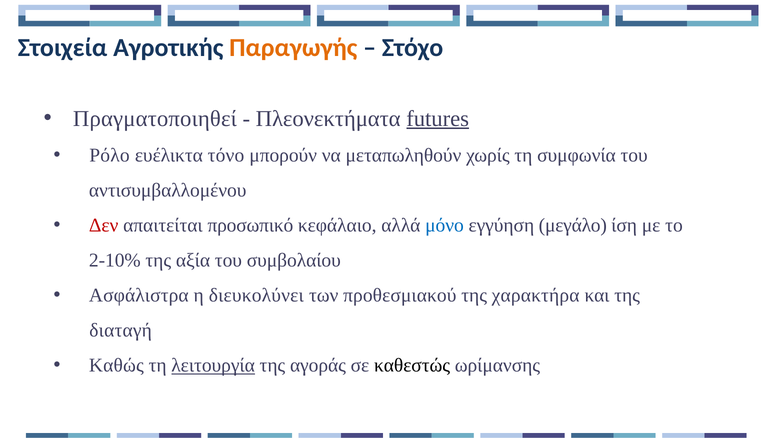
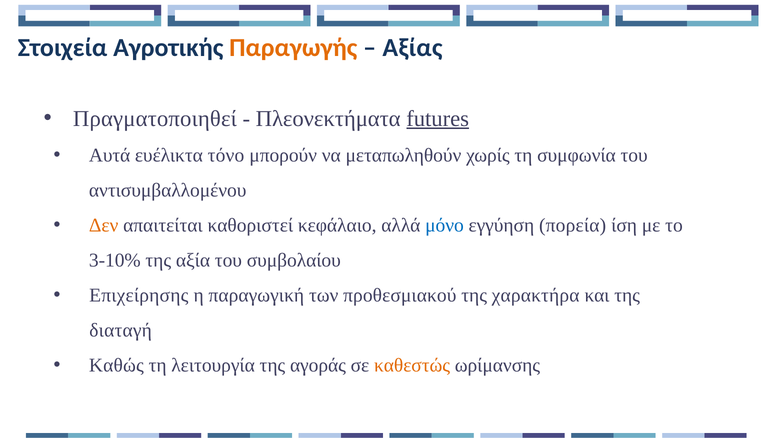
Στόχο: Στόχο -> Αξίας
Ρόλο: Ρόλο -> Αυτά
Δεν colour: red -> orange
προσωπικό: προσωπικό -> καθοριστεί
μεγάλο: μεγάλο -> πορεία
2-10%: 2-10% -> 3-10%
Ασφάλιστρα: Ασφάλιστρα -> Επιχείρησης
διευκολύνει: διευκολύνει -> παραγωγική
λειτουργία underline: present -> none
καθεστώς colour: black -> orange
